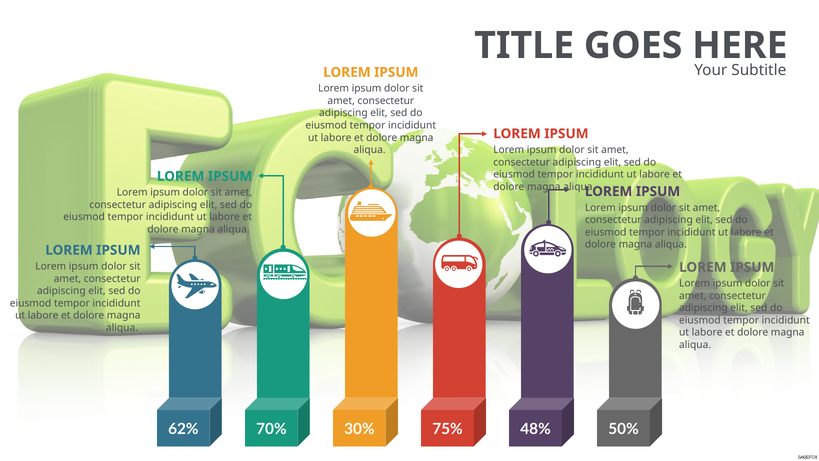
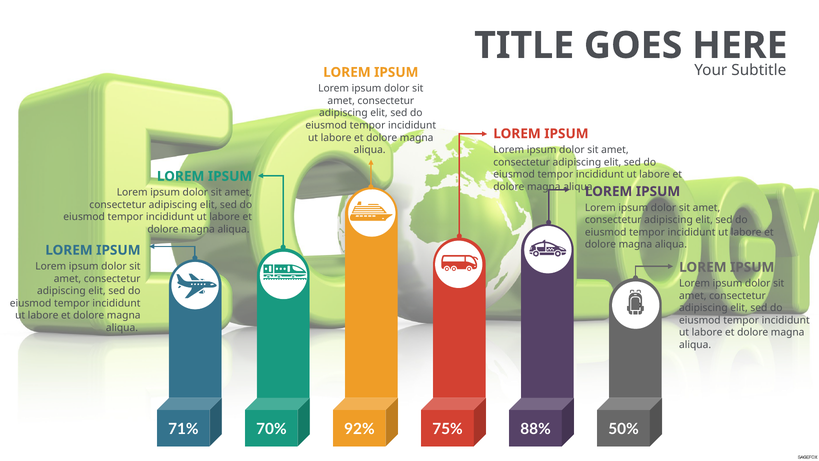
62%: 62% -> 71%
30%: 30% -> 92%
48%: 48% -> 88%
